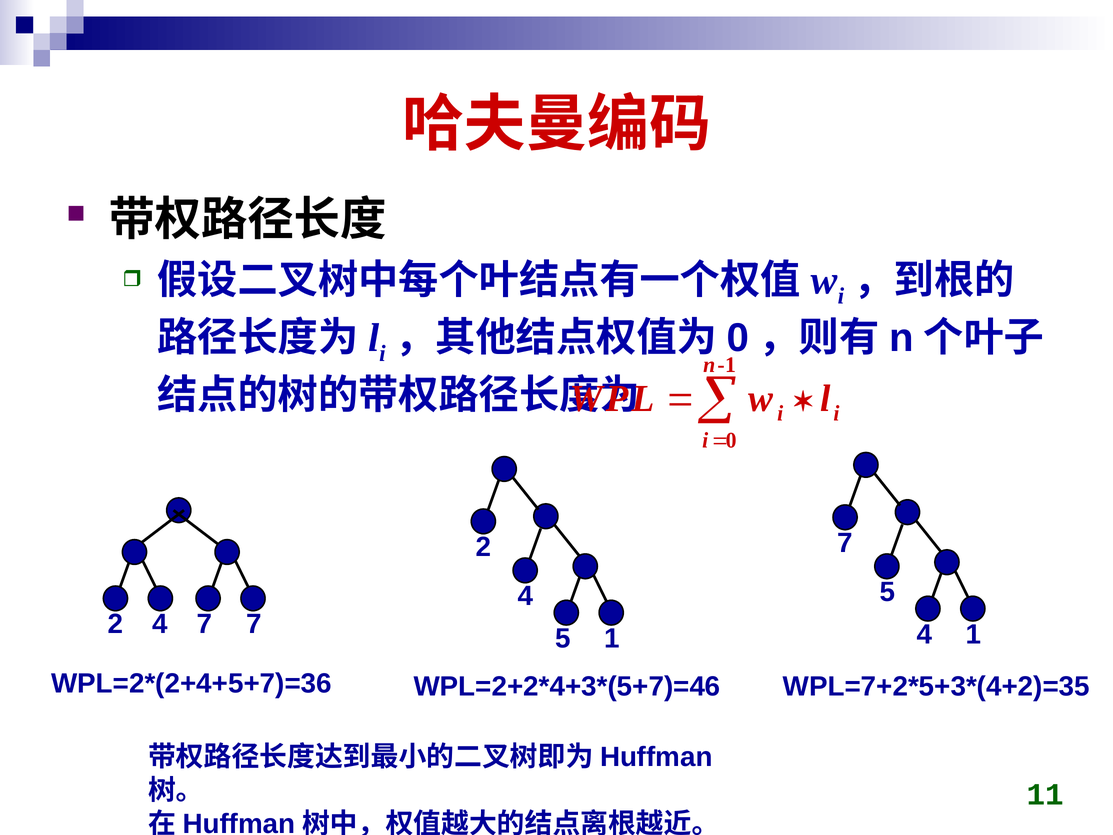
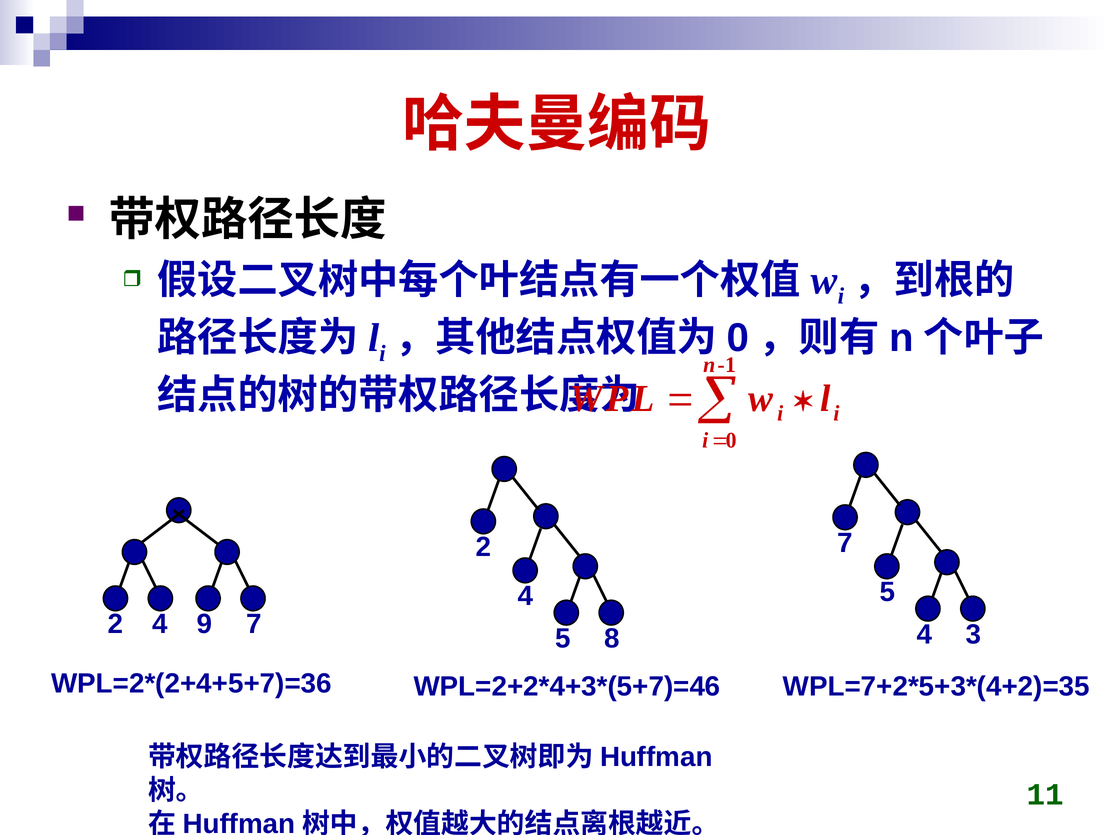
2 4 7: 7 -> 9
4 1: 1 -> 3
5 1: 1 -> 8
